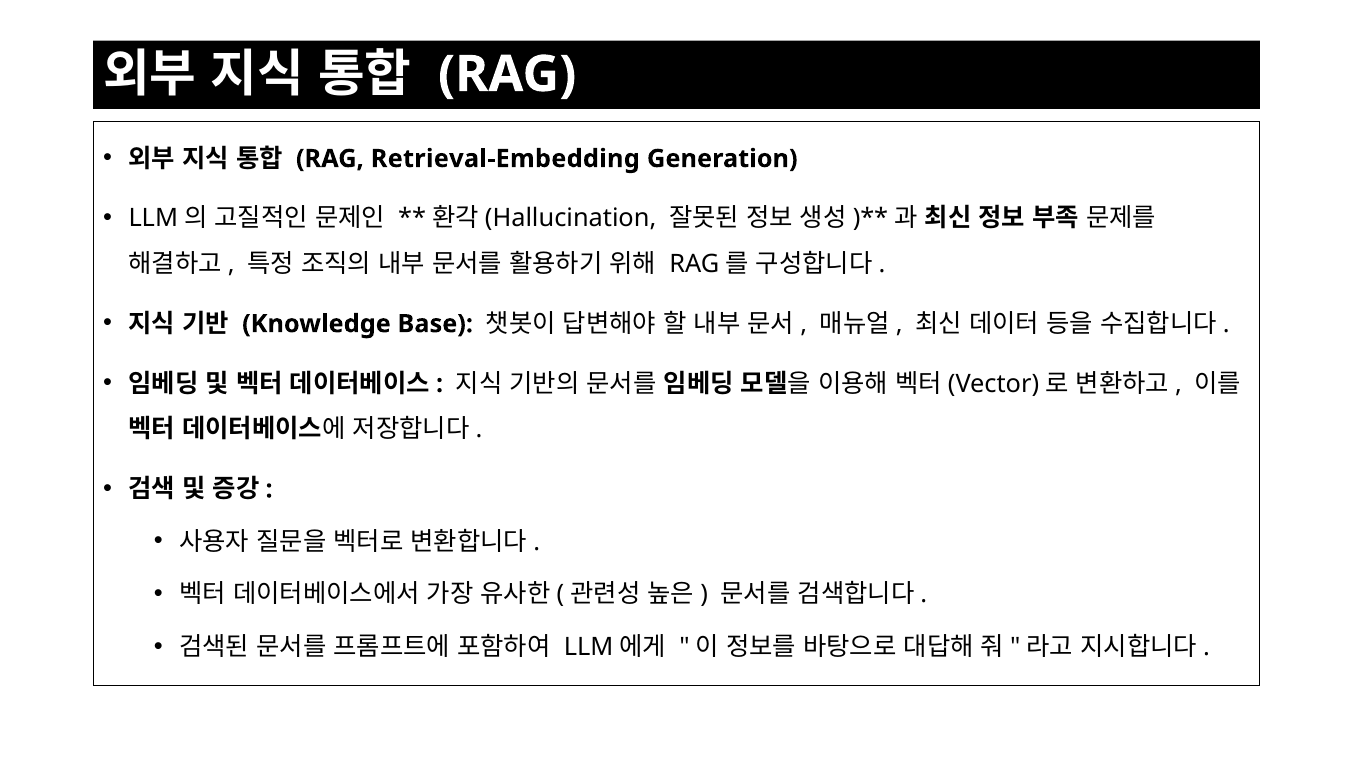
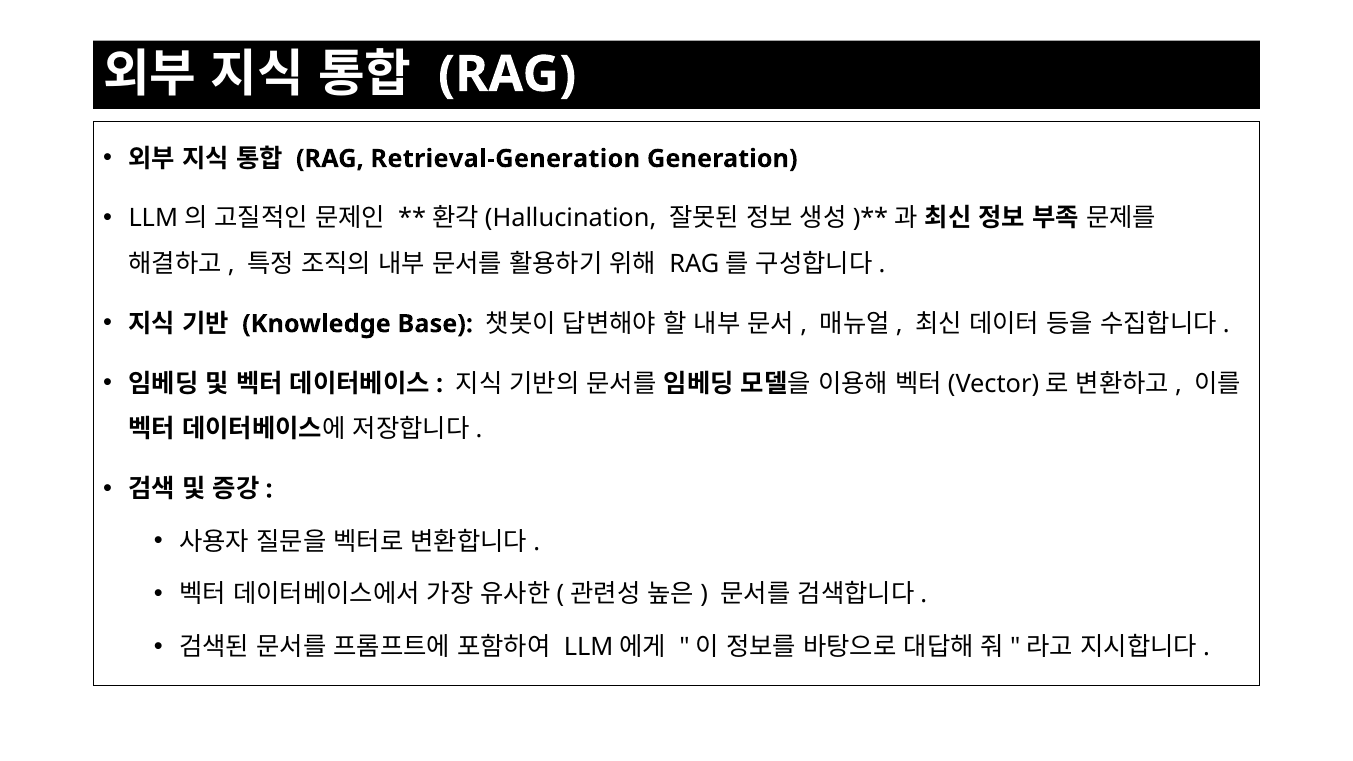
Retrieval-Embedding: Retrieval-Embedding -> Retrieval-Generation
